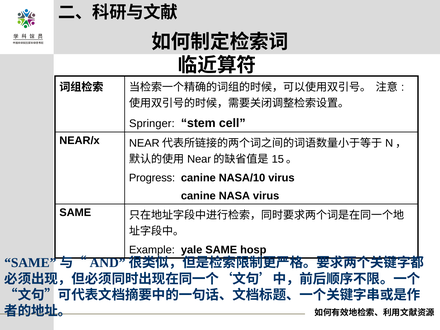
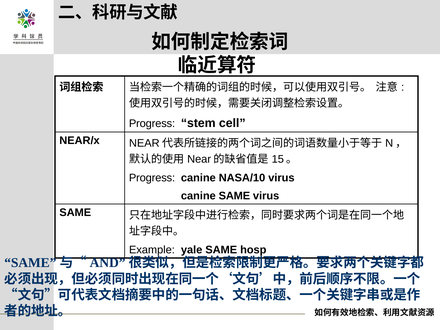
Springer at (152, 124): Springer -> Progress
canine NASA: NASA -> SAME
